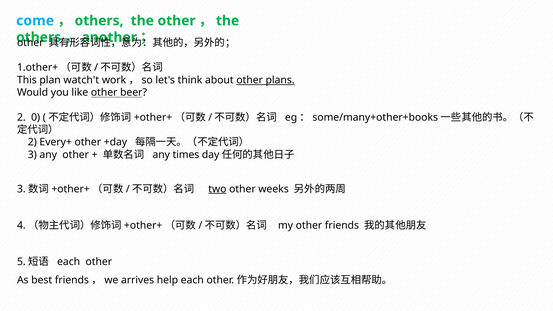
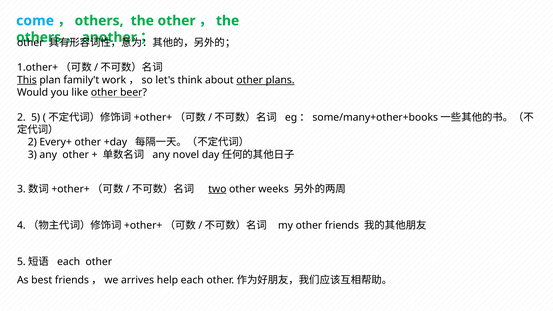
This underline: none -> present
watch't: watch't -> family't
2 0: 0 -> 5
times: times -> novel
